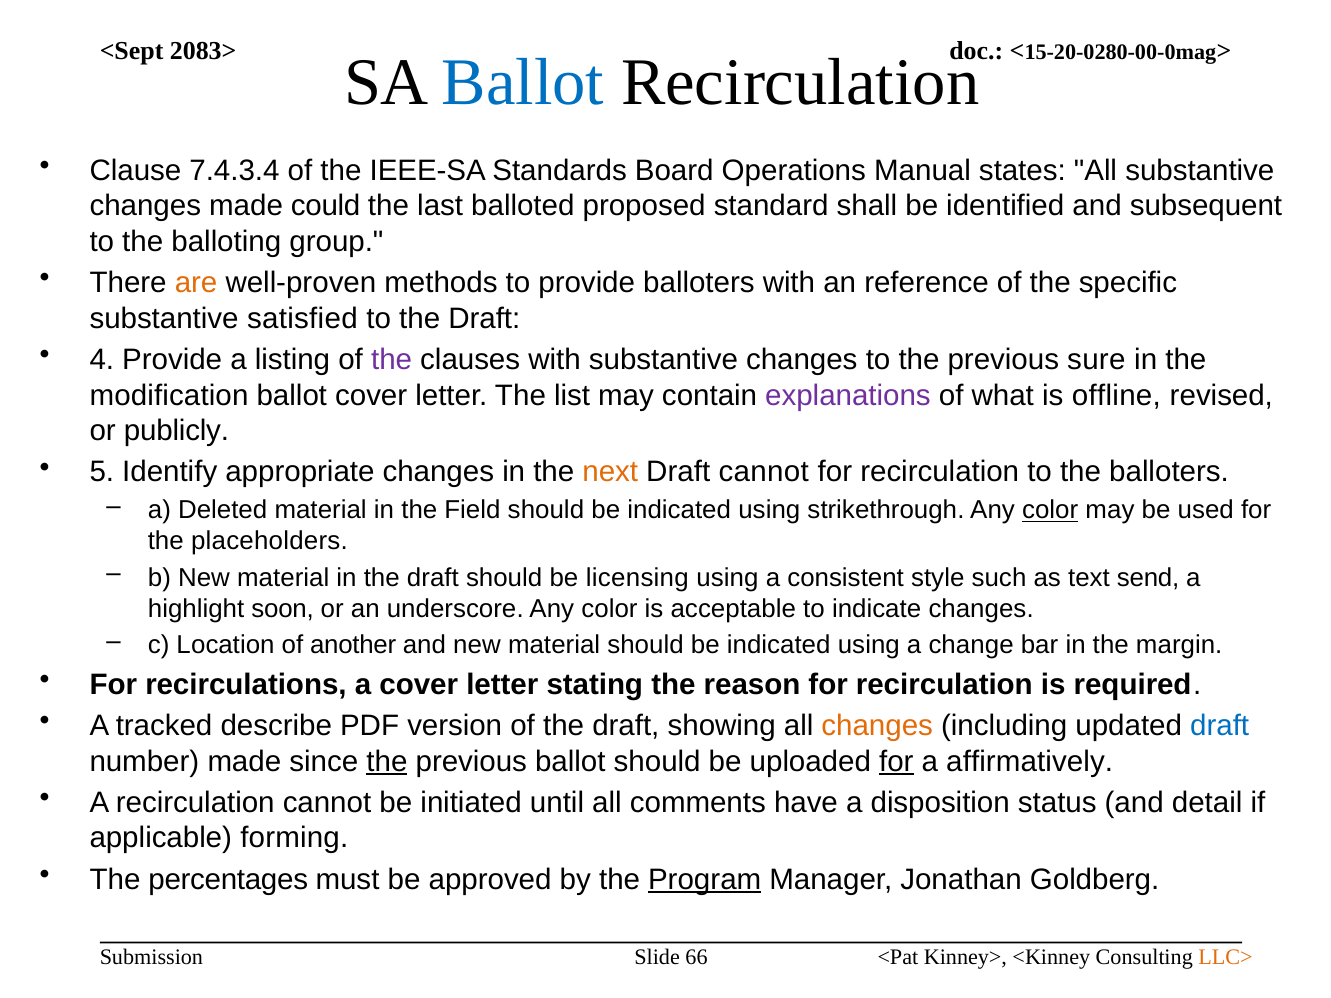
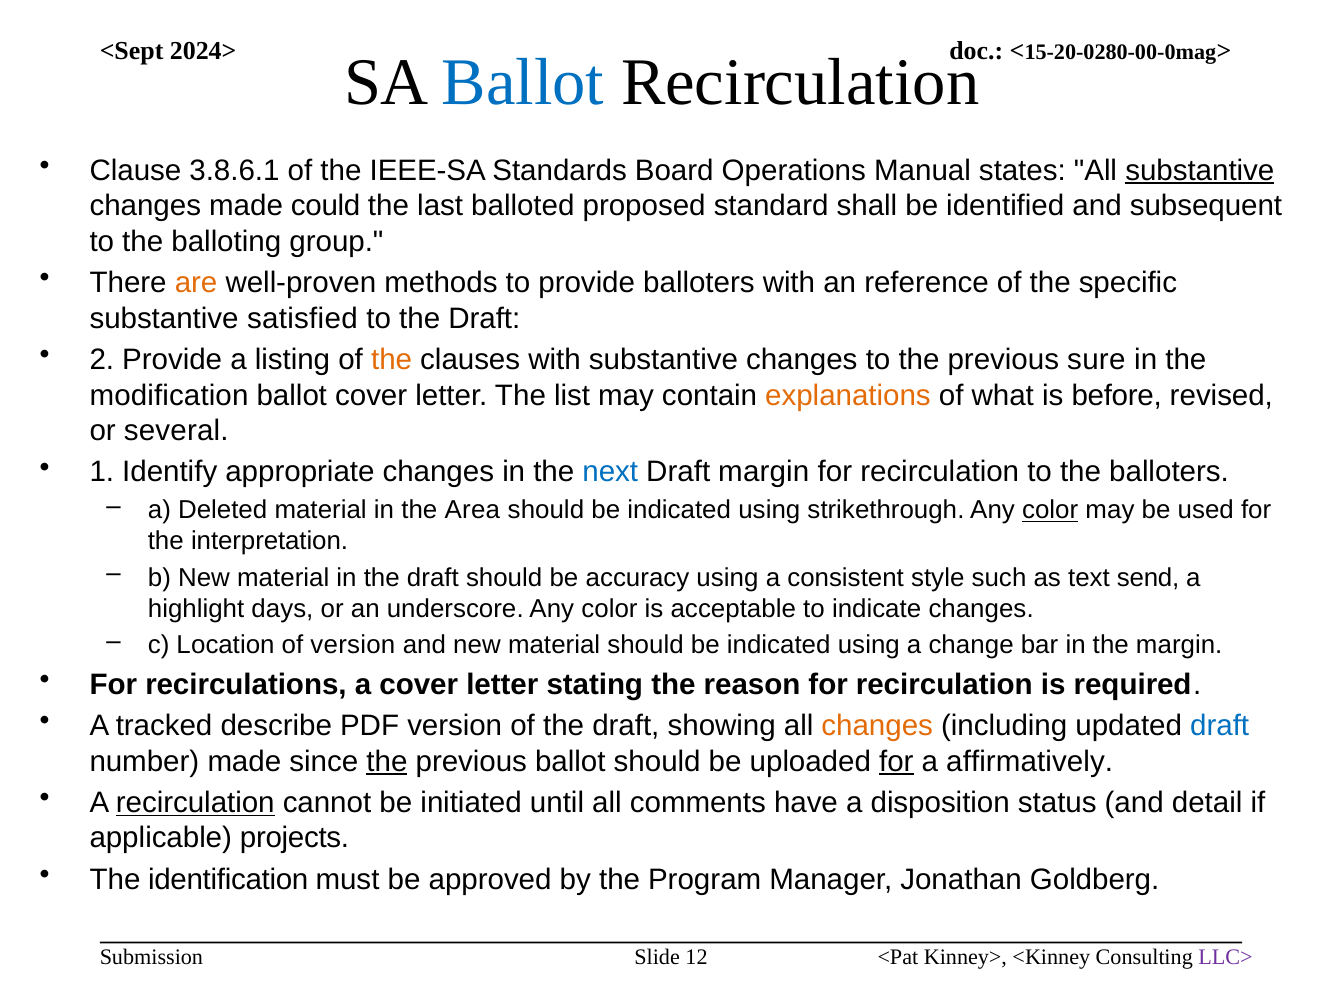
2083>: 2083> -> 2024>
7.4.3.4: 7.4.3.4 -> 3.8.6.1
substantive at (1200, 171) underline: none -> present
4: 4 -> 2
the at (392, 360) colour: purple -> orange
explanations colour: purple -> orange
offline: offline -> before
publicly: publicly -> several
5: 5 -> 1
next colour: orange -> blue
Draft cannot: cannot -> margin
Field: Field -> Area
placeholders: placeholders -> interpretation
licensing: licensing -> accuracy
soon: soon -> days
of another: another -> version
recirculation at (195, 803) underline: none -> present
forming: forming -> projects
percentages: percentages -> identification
Program underline: present -> none
66: 66 -> 12
LLC> colour: orange -> purple
